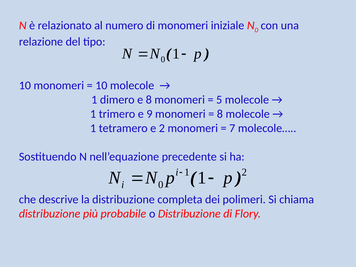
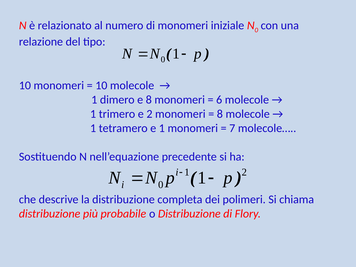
5: 5 -> 6
e 9: 9 -> 2
e 2: 2 -> 1
